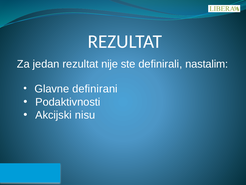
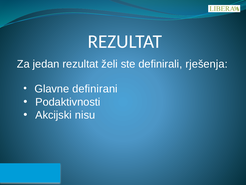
nije: nije -> želi
nastalim: nastalim -> rješenja
